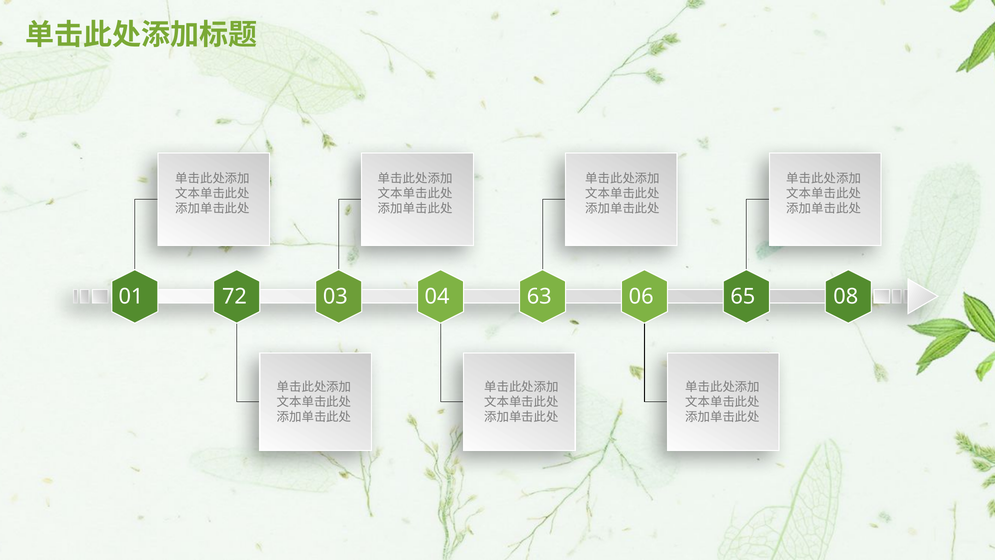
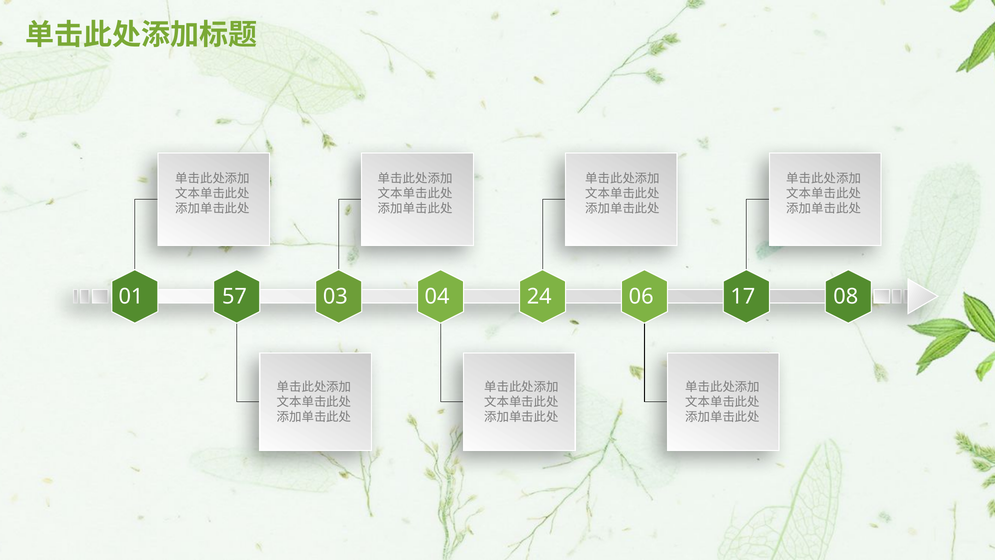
72: 72 -> 57
63: 63 -> 24
65: 65 -> 17
